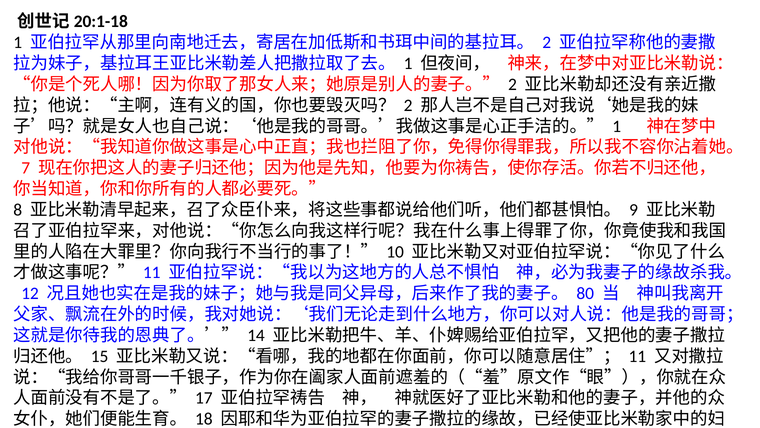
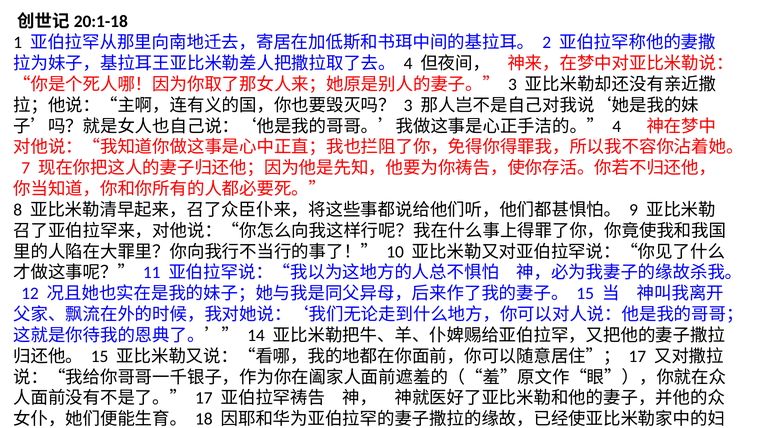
1 at (408, 63): 1 -> 4
2 at (512, 84): 2 -> 3
2 at (408, 105): 2 -> 3
1 at (617, 126): 1 -> 4
80 at (585, 293): 80 -> 15
11 at (637, 356): 11 -> 17
